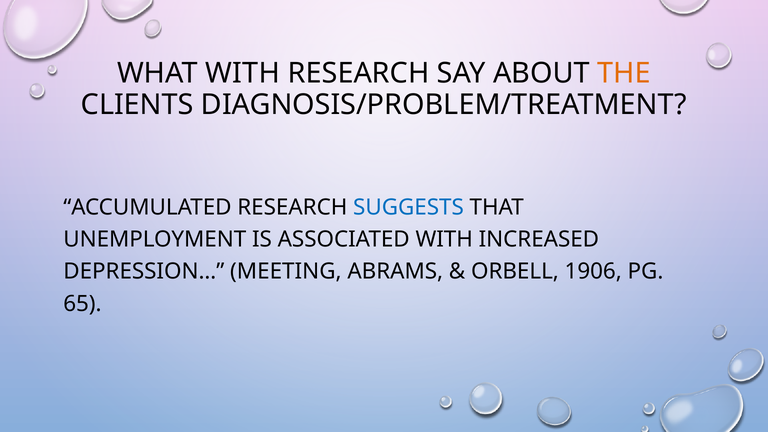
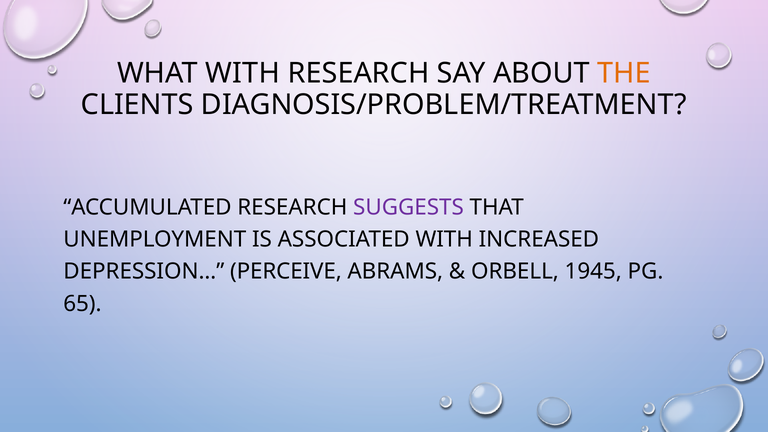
SUGGESTS colour: blue -> purple
MEETING: MEETING -> PERCEIVE
1906: 1906 -> 1945
